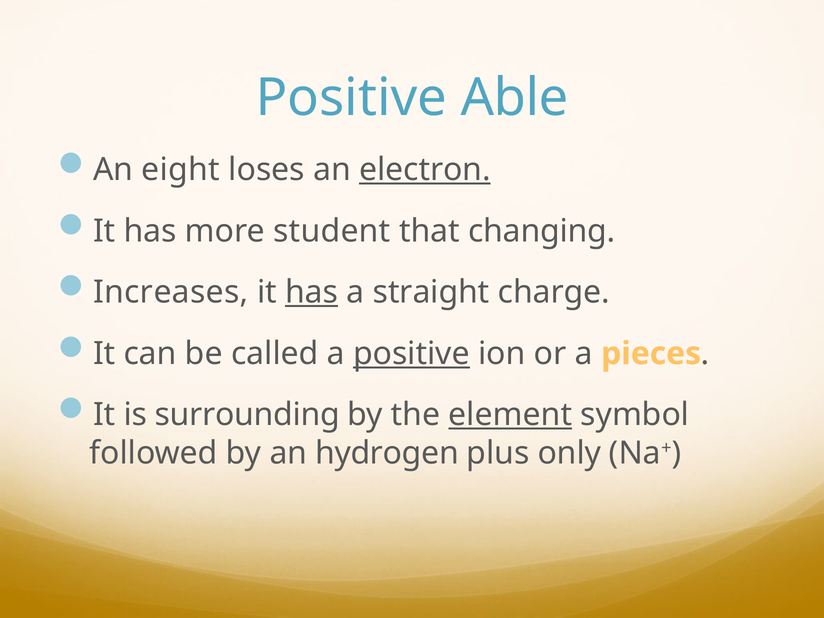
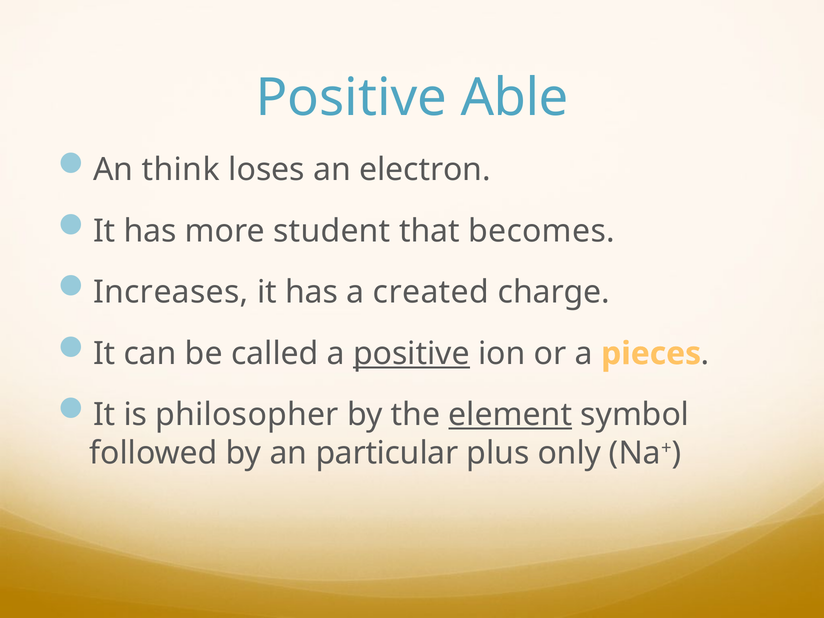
eight: eight -> think
electron underline: present -> none
changing: changing -> becomes
has at (312, 292) underline: present -> none
straight: straight -> created
surrounding: surrounding -> philosopher
hydrogen: hydrogen -> particular
